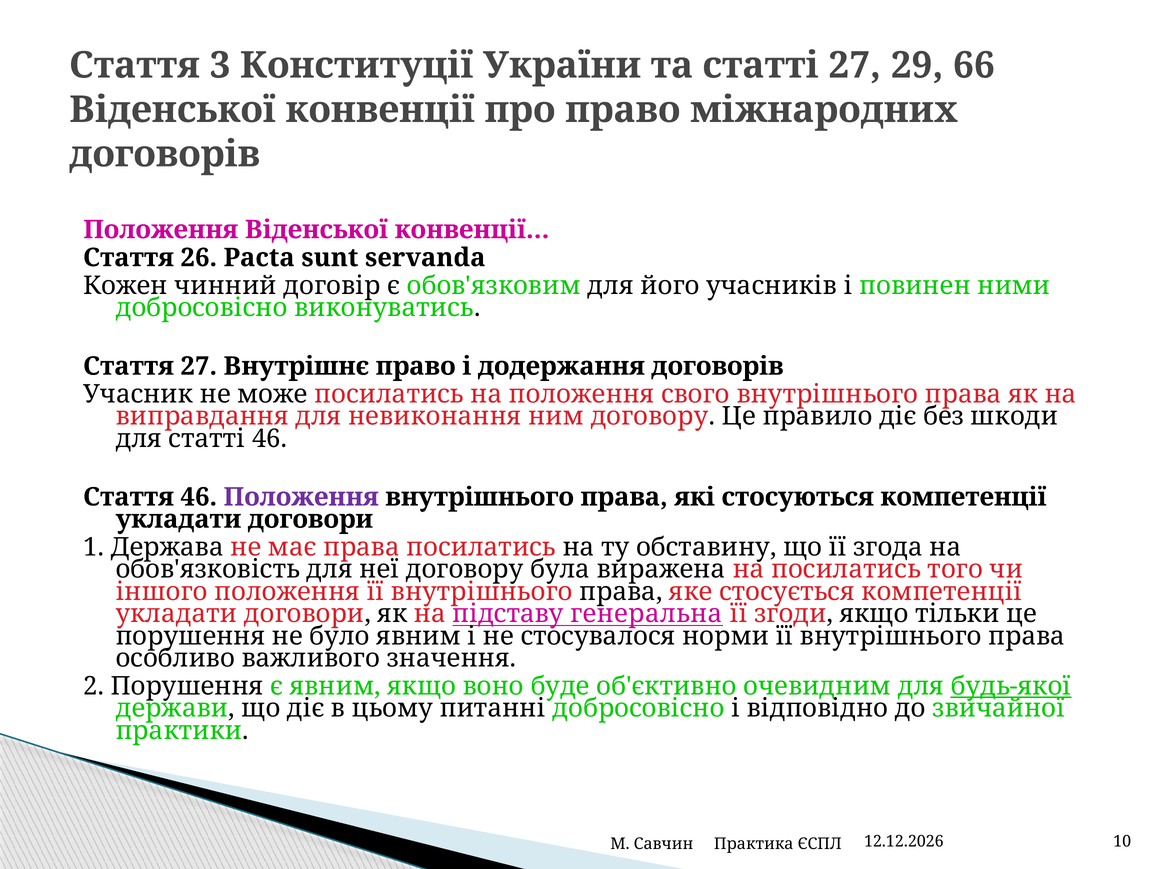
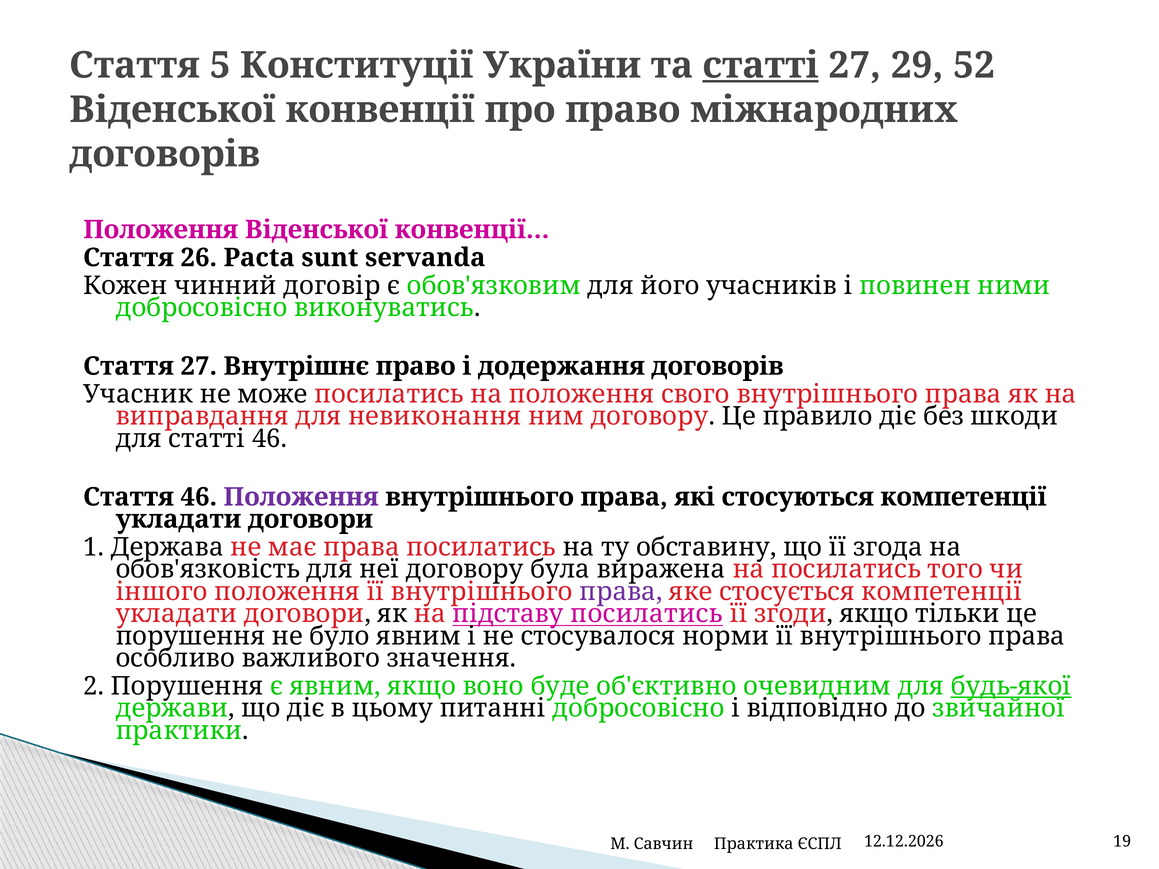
3: 3 -> 5
статті at (761, 65) underline: none -> present
66: 66 -> 52
права at (621, 592) colour: black -> purple
підставу генеральна: генеральна -> посилатись
10: 10 -> 19
